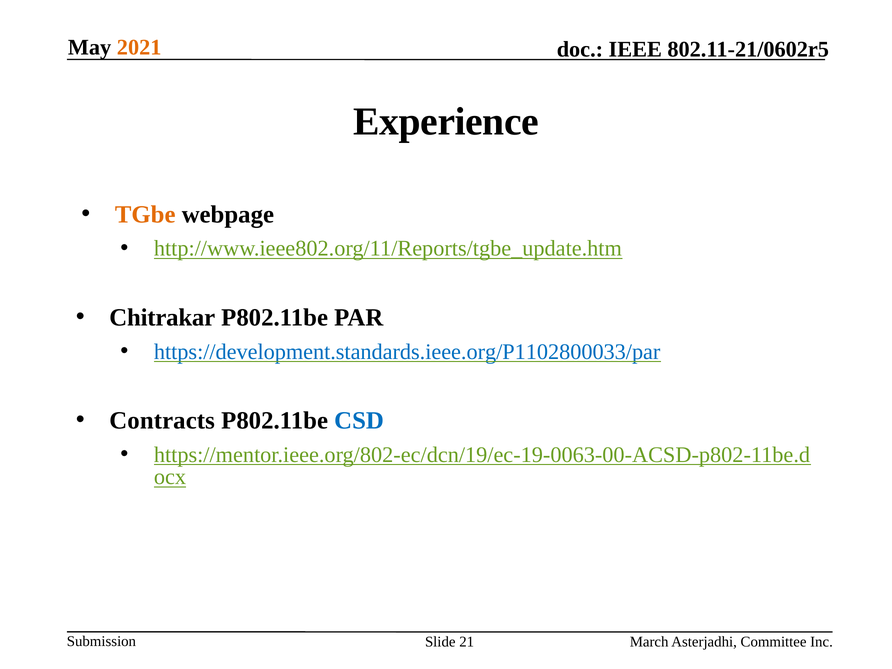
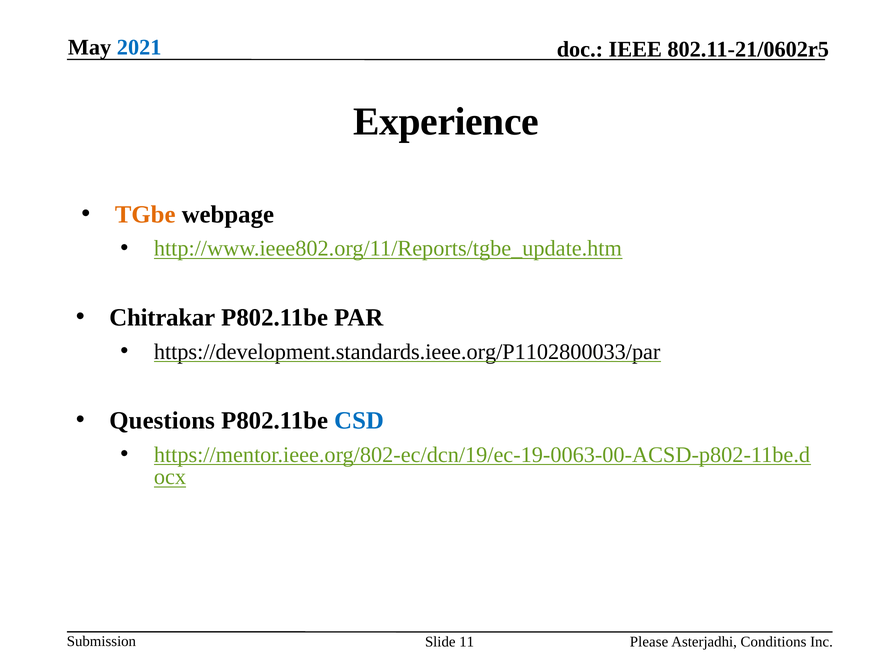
2021 colour: orange -> blue
https://development.standards.ieee.org/P1102800033/par colour: blue -> black
Contracts: Contracts -> Questions
21: 21 -> 11
March: March -> Please
Committee: Committee -> Conditions
